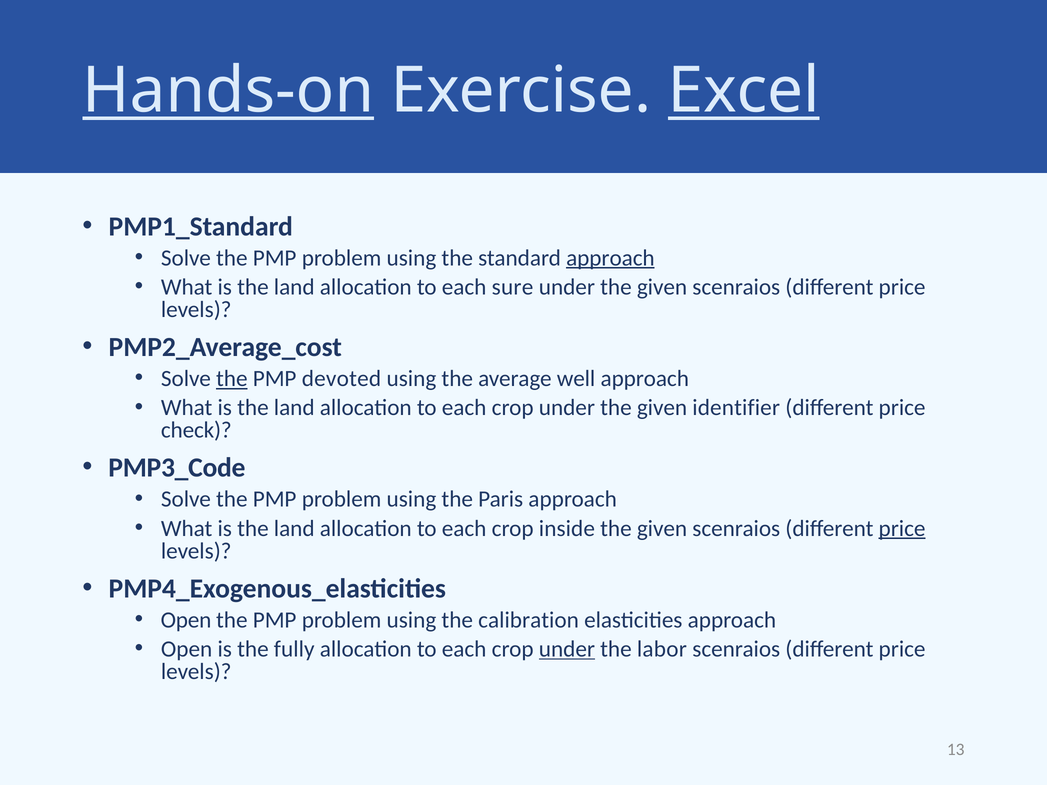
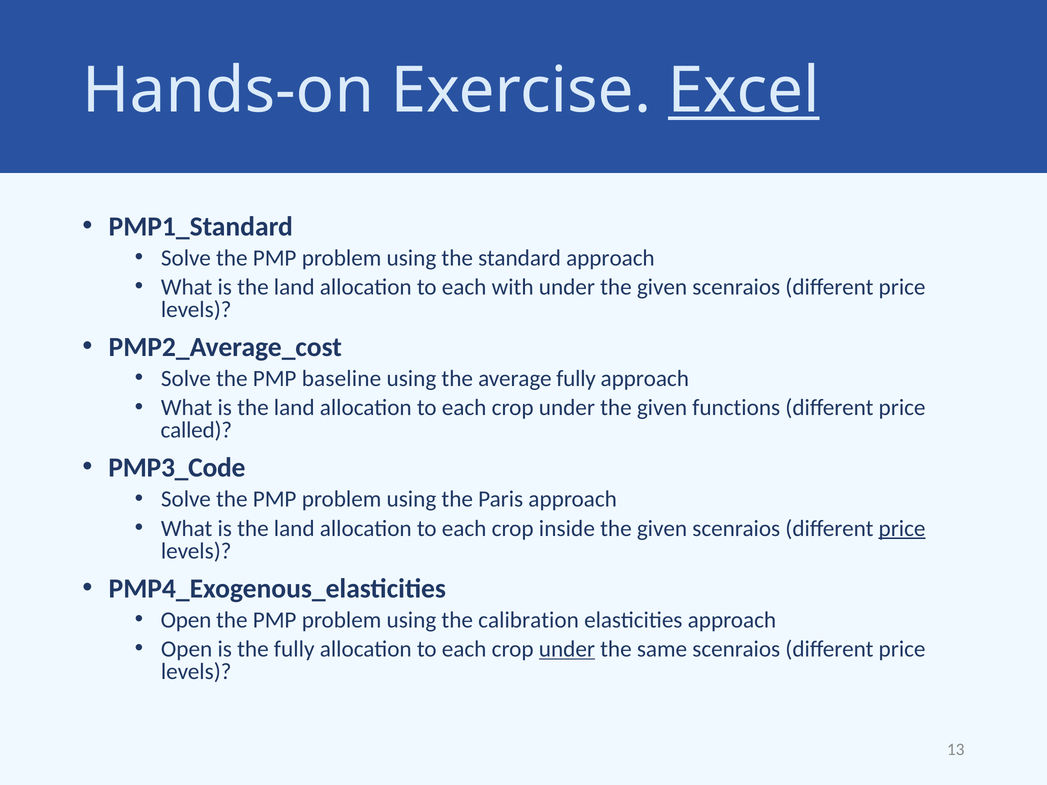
Hands-on underline: present -> none
approach at (610, 258) underline: present -> none
sure: sure -> with
the at (232, 379) underline: present -> none
devoted: devoted -> baseline
average well: well -> fully
identifier: identifier -> functions
check: check -> called
labor: labor -> same
